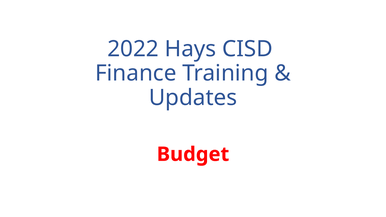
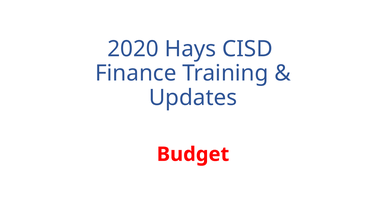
2022: 2022 -> 2020
